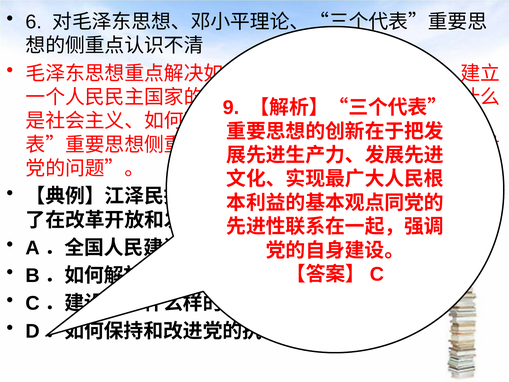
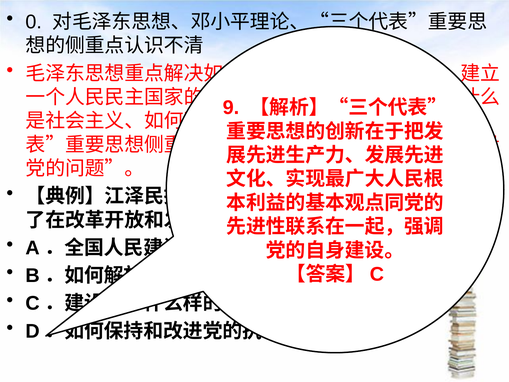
6: 6 -> 0
